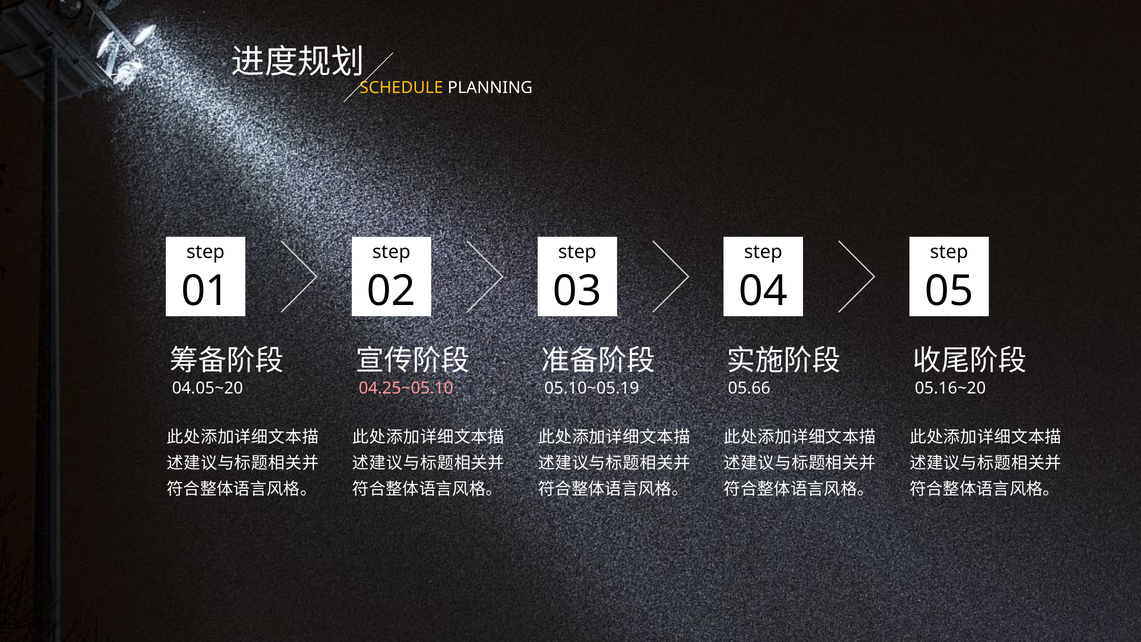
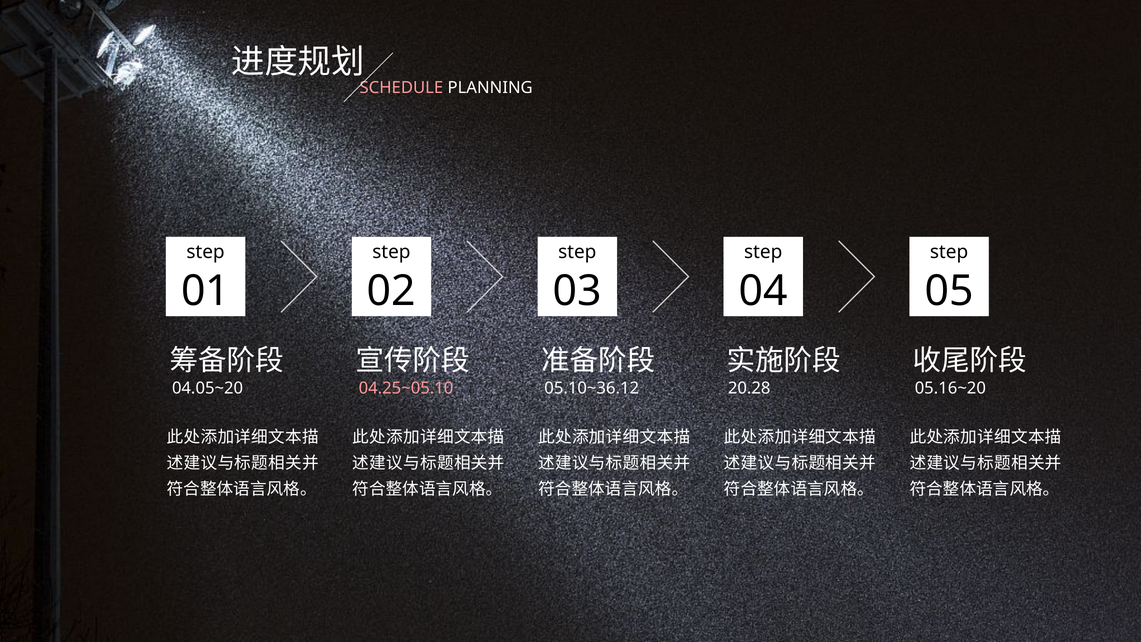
SCHEDULE colour: yellow -> pink
05.10~05.19: 05.10~05.19 -> 05.10~36.12
05.66: 05.66 -> 20.28
